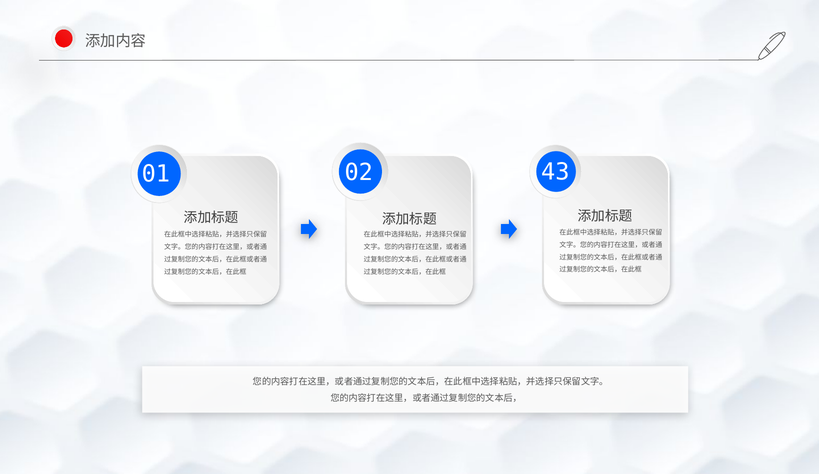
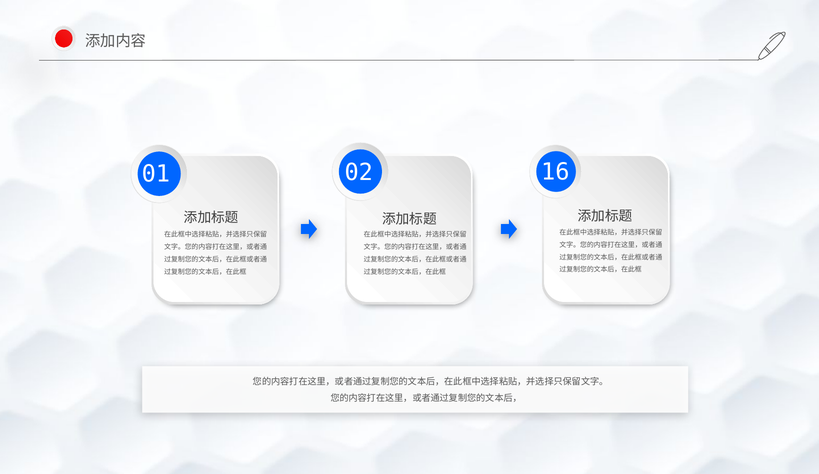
43: 43 -> 16
